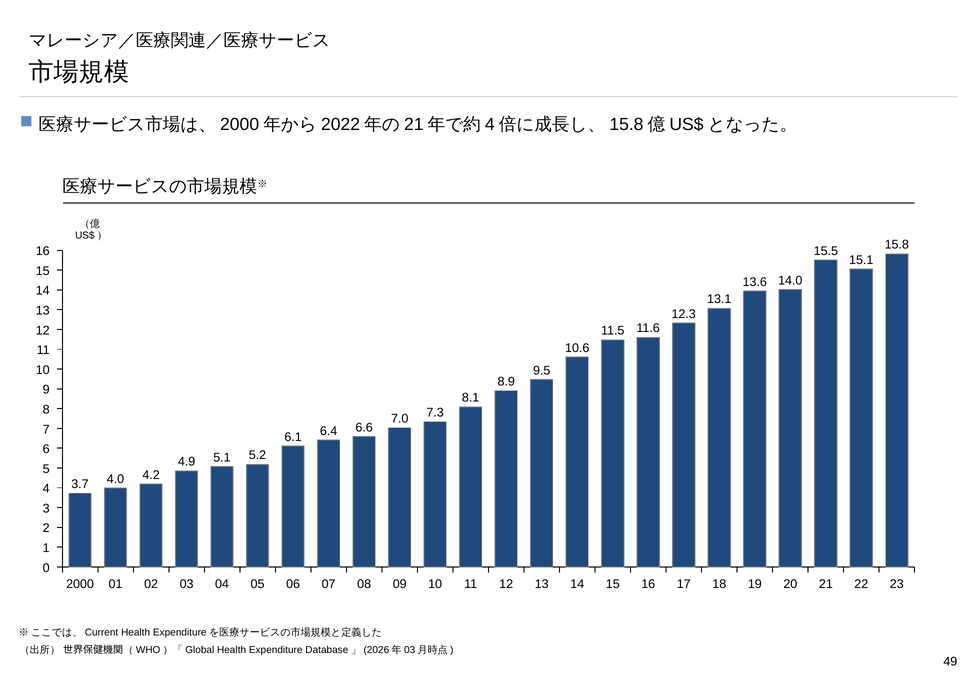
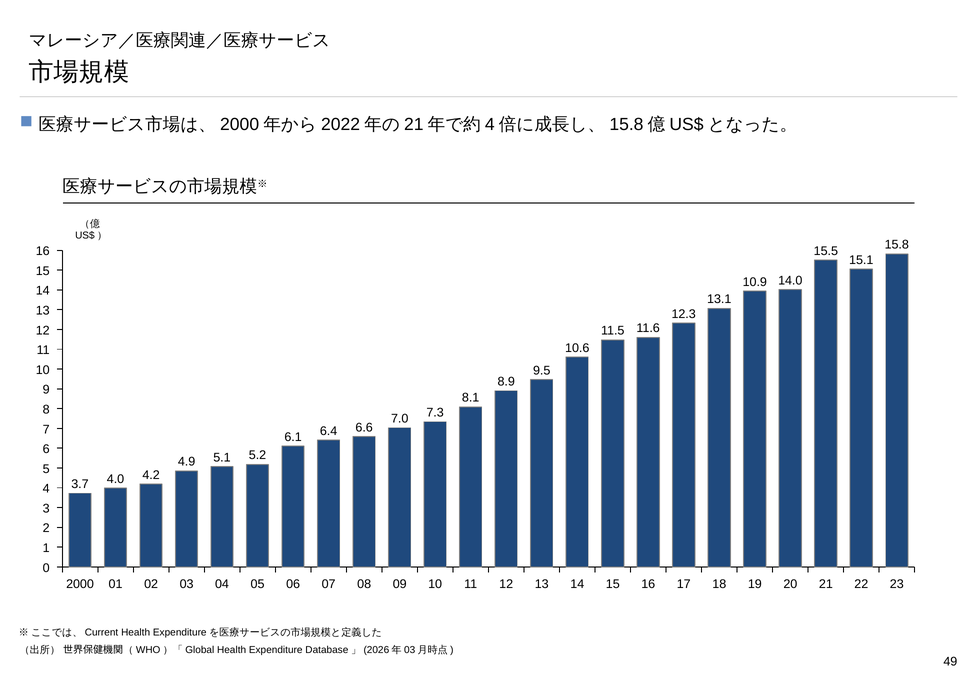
13.6: 13.6 -> 10.9
